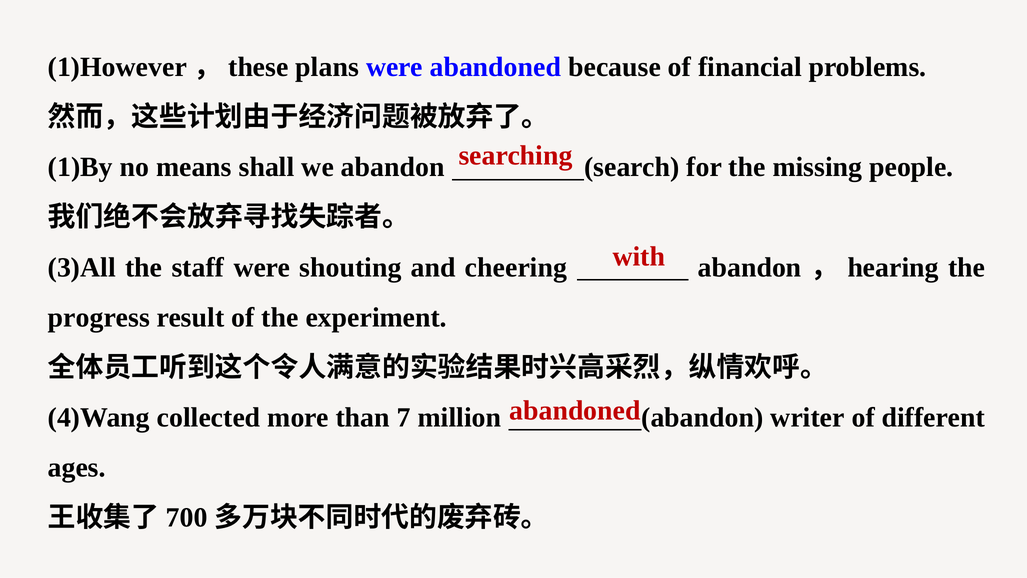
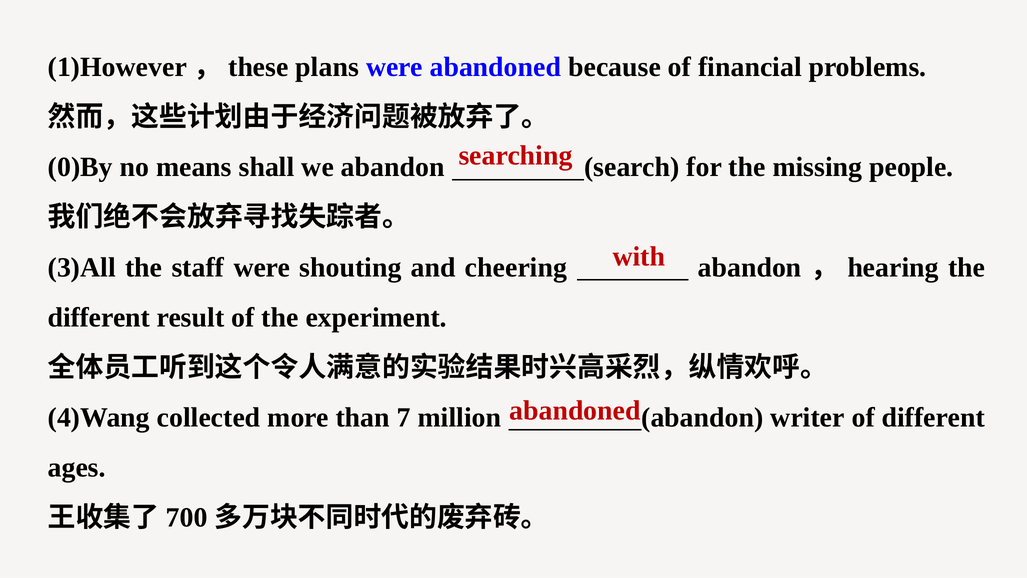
1)By: 1)By -> 0)By
progress at (99, 317): progress -> different
